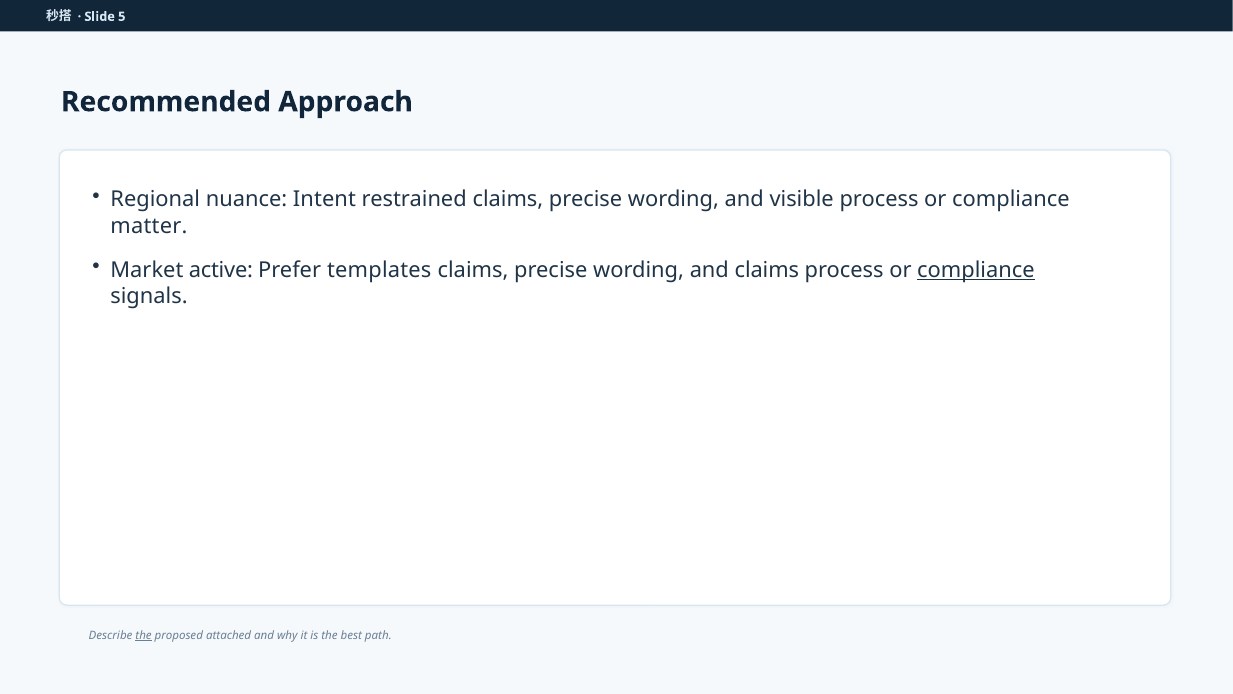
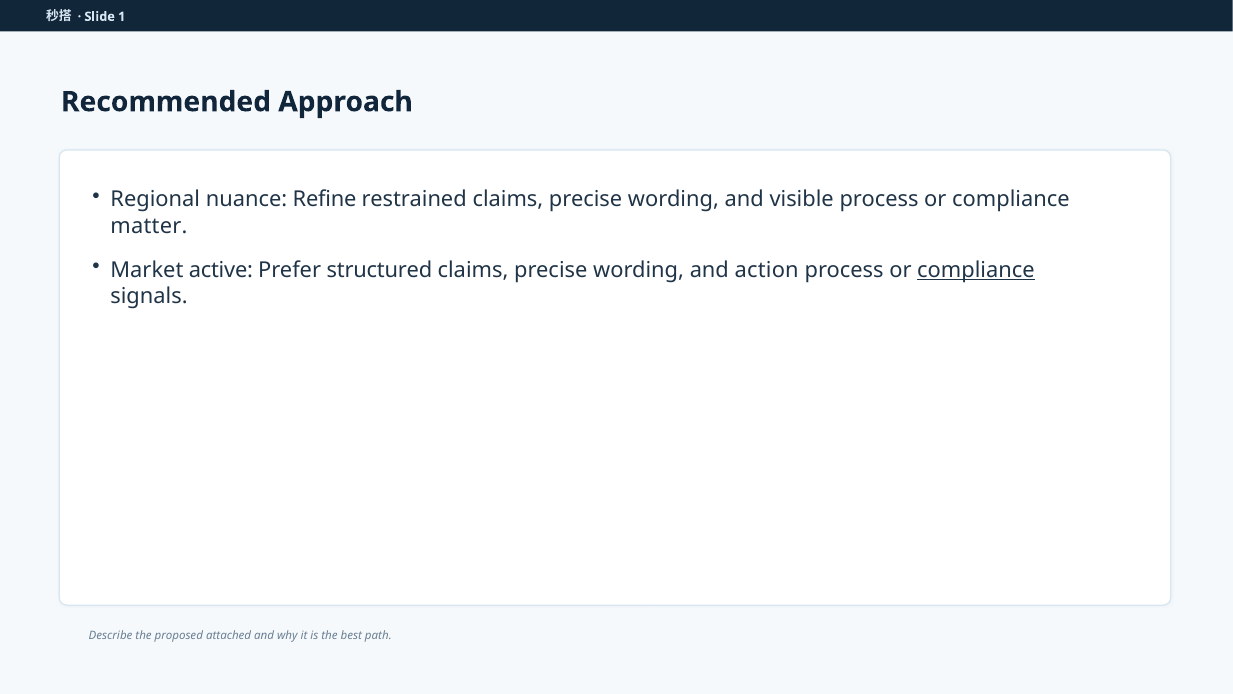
5: 5 -> 1
Intent: Intent -> Refine
templates: templates -> structured
and claims: claims -> action
the at (144, 635) underline: present -> none
